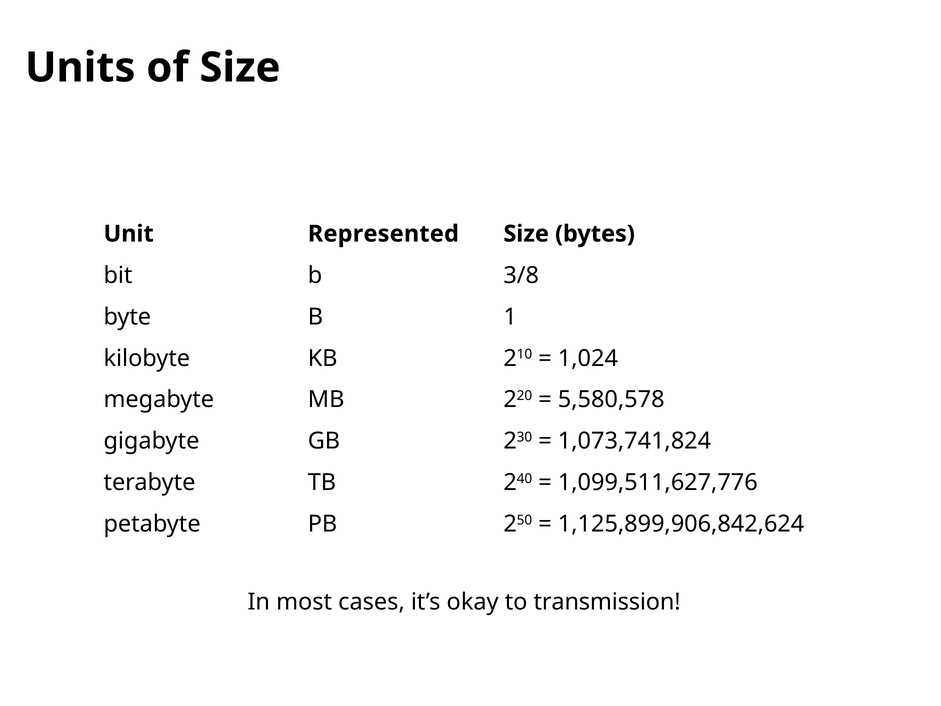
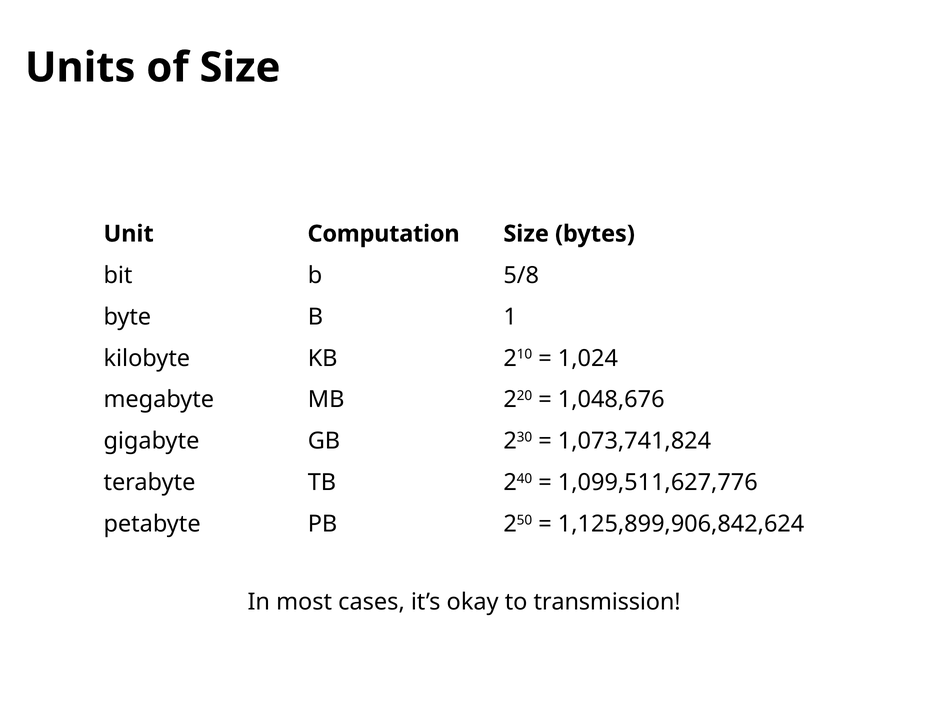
Represented: Represented -> Computation
3/8: 3/8 -> 5/8
5,580,578: 5,580,578 -> 1,048,676
